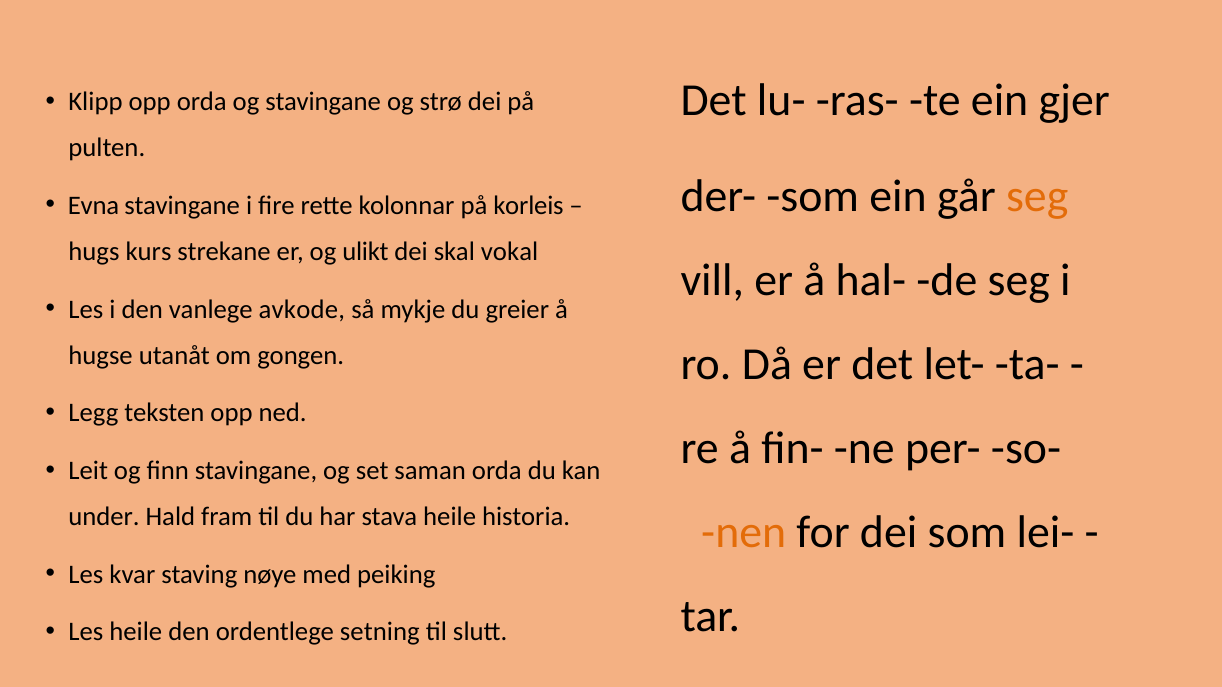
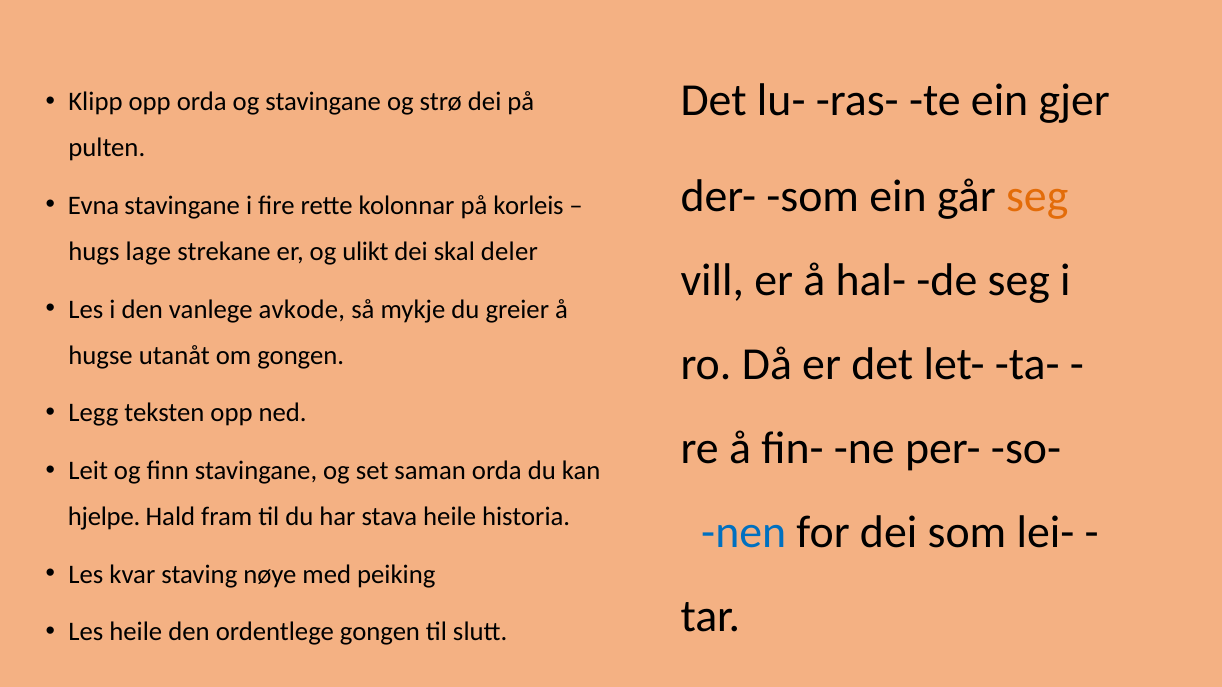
kurs: kurs -> lage
vokal: vokal -> deler
under: under -> hjelpe
nen colour: orange -> blue
ordentlege setning: setning -> gongen
